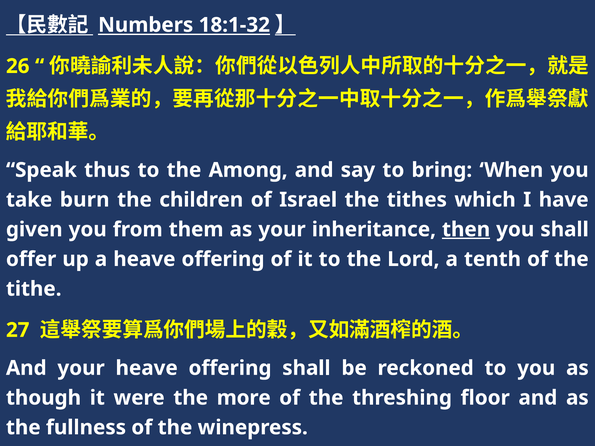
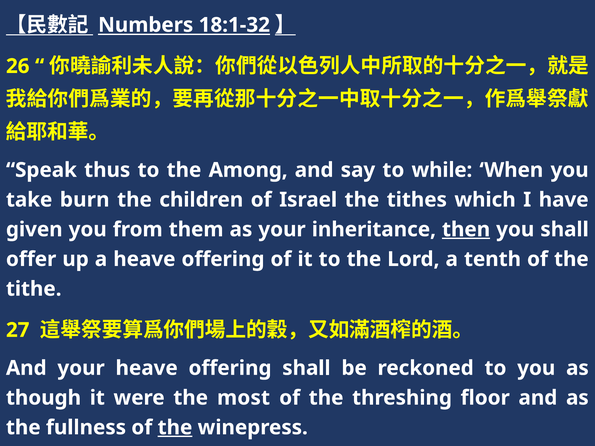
bring: bring -> while
more: more -> most
the at (175, 428) underline: none -> present
